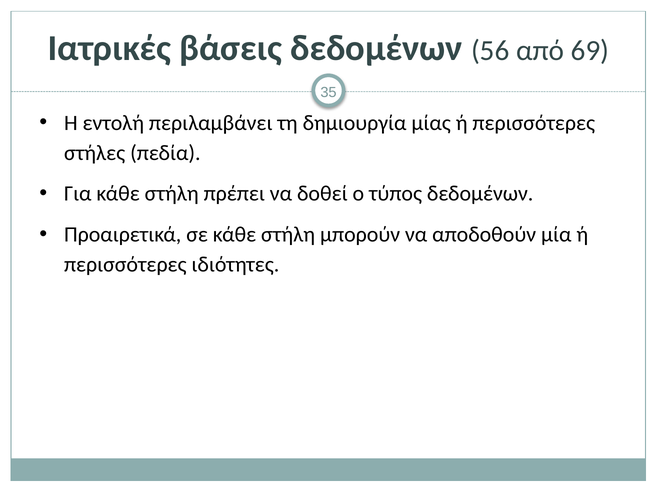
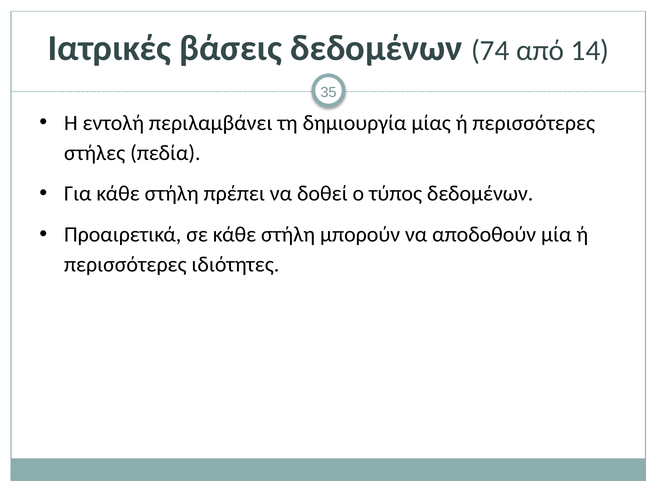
56: 56 -> 74
69: 69 -> 14
